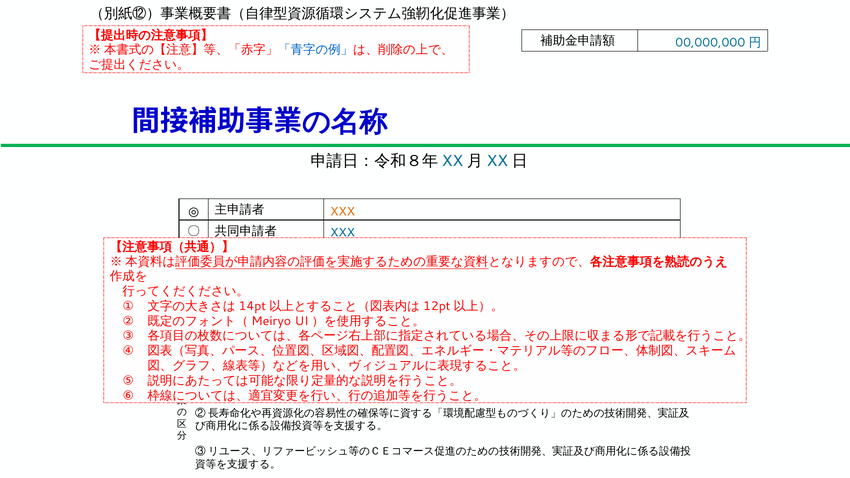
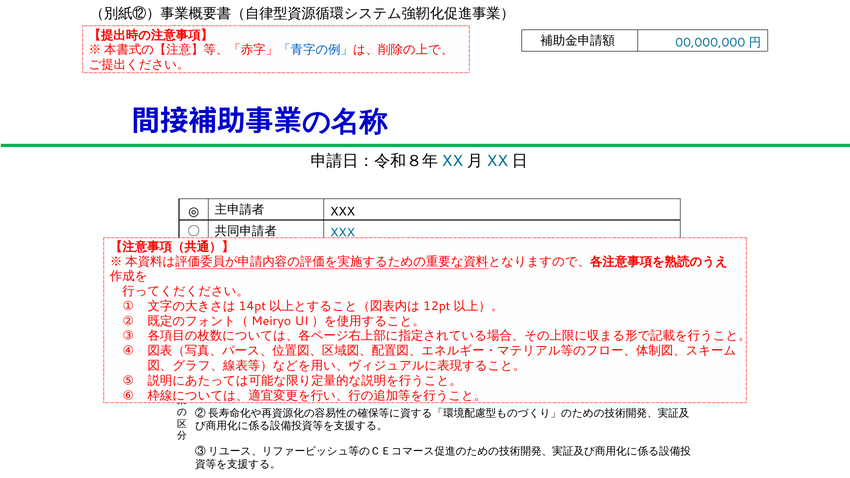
XXX at (343, 211) colour: orange -> black
